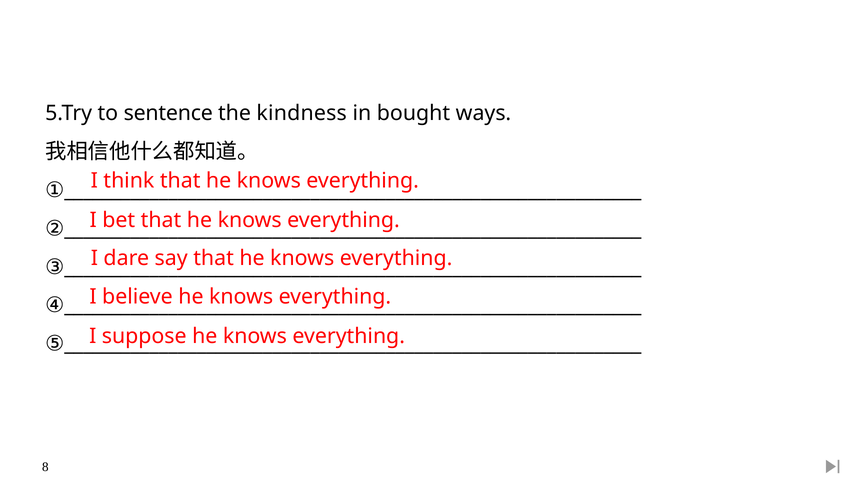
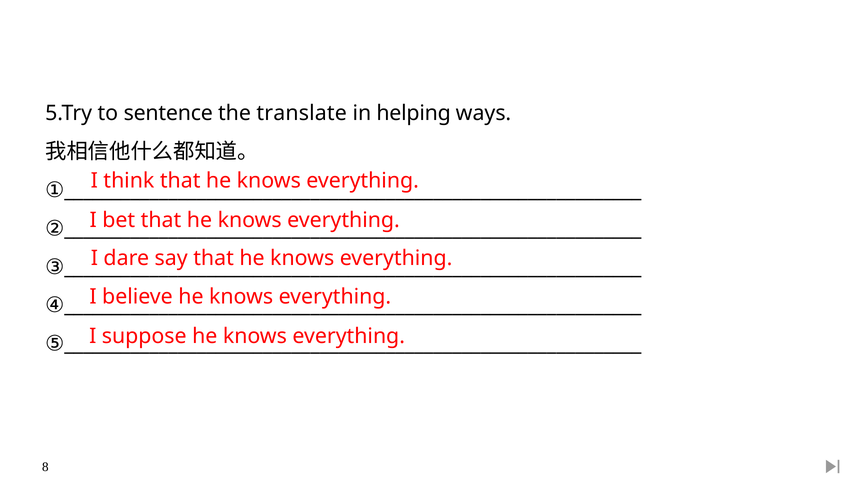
kindness: kindness -> translate
bought: bought -> helping
